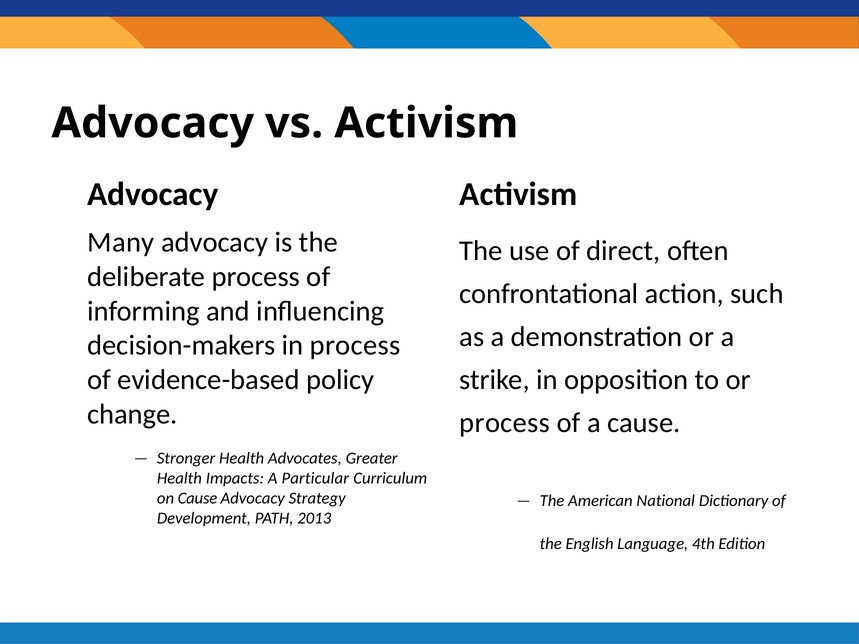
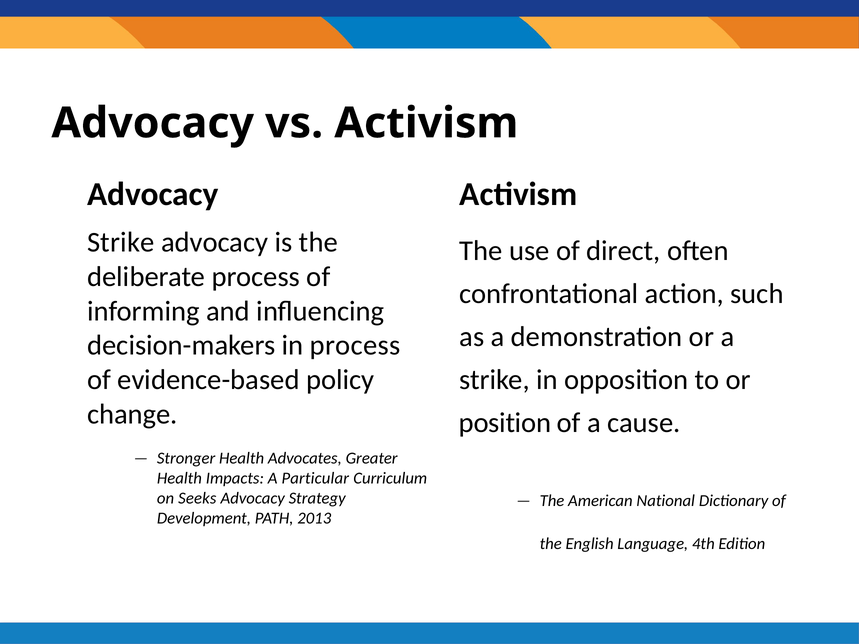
Many at (121, 242): Many -> Strike
process at (505, 423): process -> position
on Cause: Cause -> Seeks
